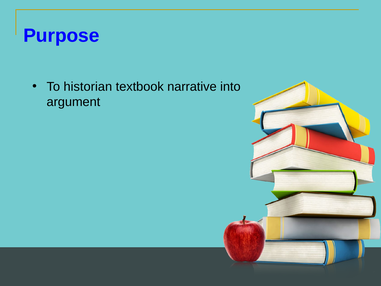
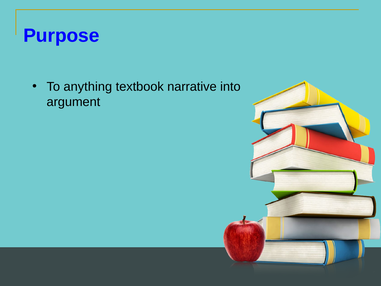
historian: historian -> anything
